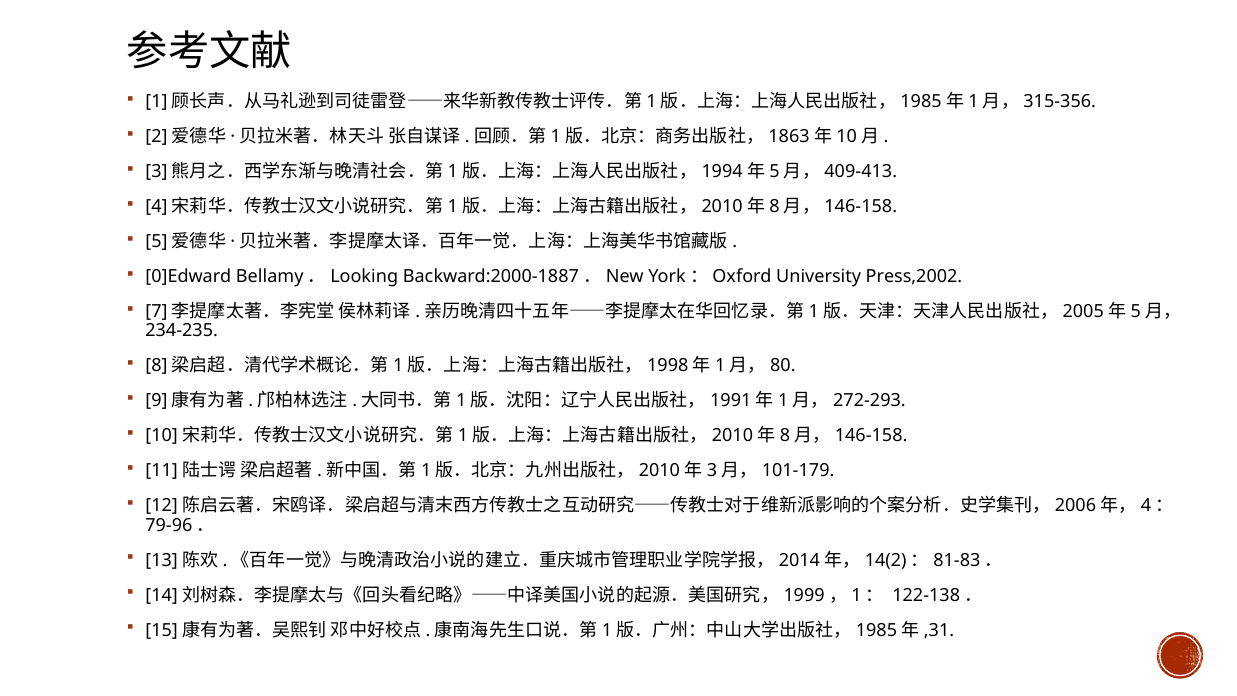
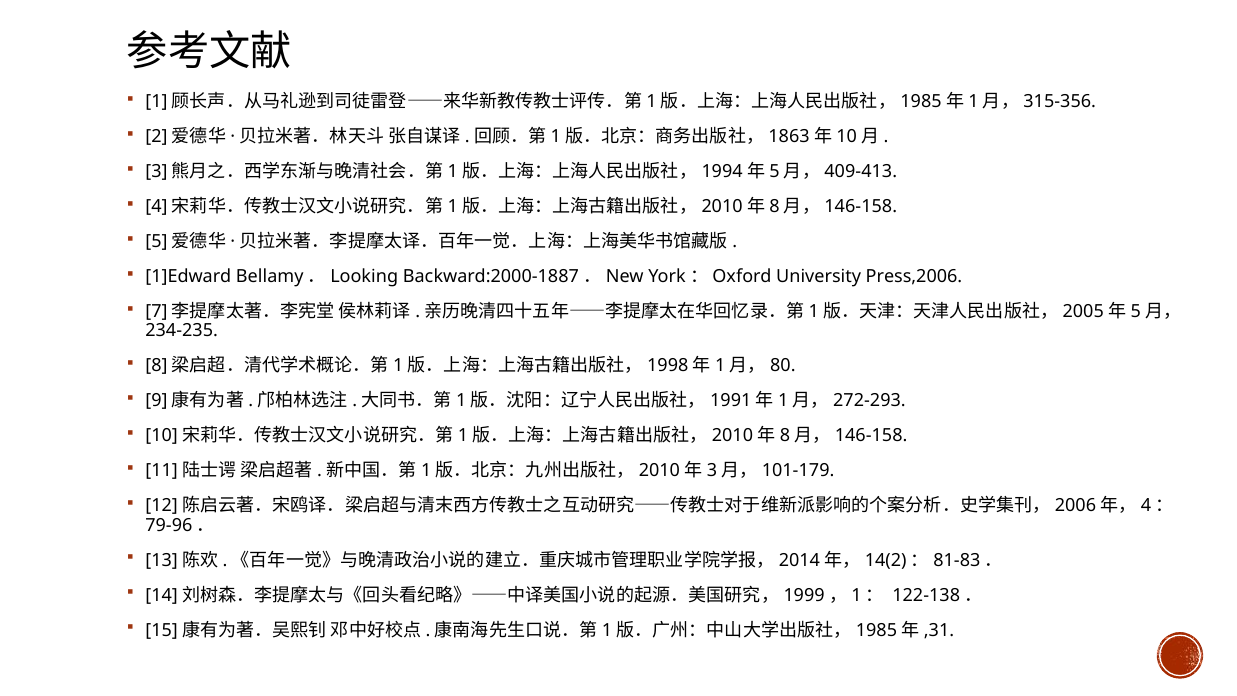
0]Edward: 0]Edward -> 1]Edward
Press,2002: Press,2002 -> Press,2006
